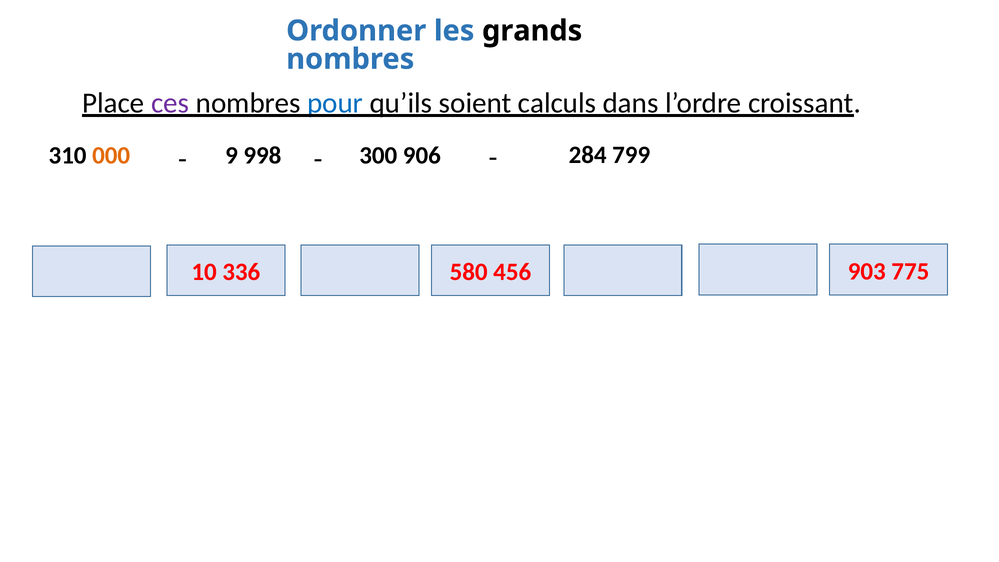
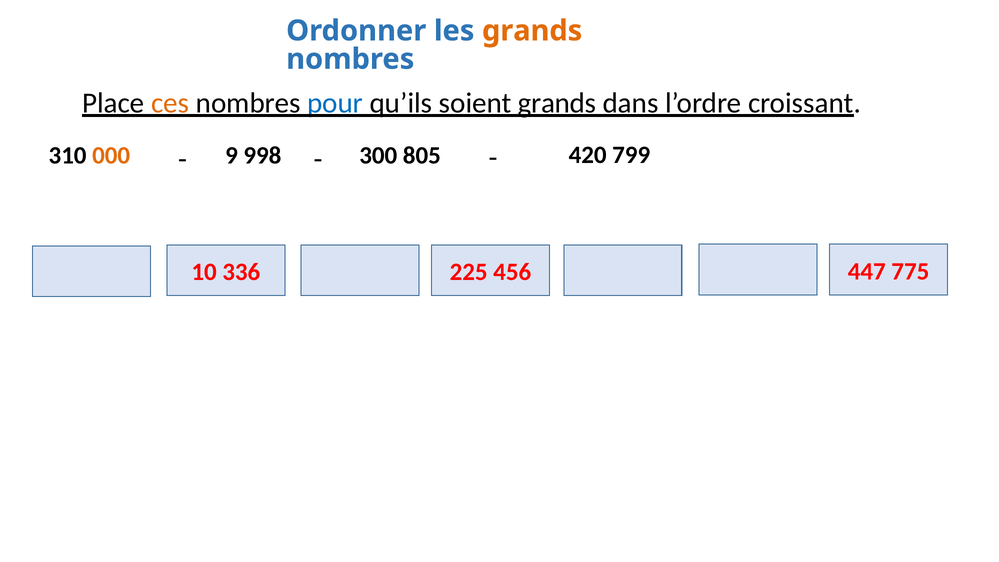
grands at (532, 31) colour: black -> orange
ces colour: purple -> orange
soient calculs: calculs -> grands
906: 906 -> 805
284: 284 -> 420
580: 580 -> 225
903: 903 -> 447
